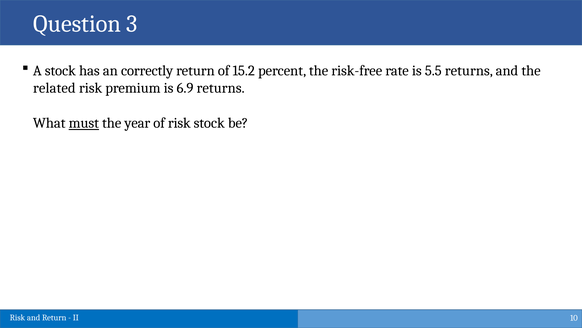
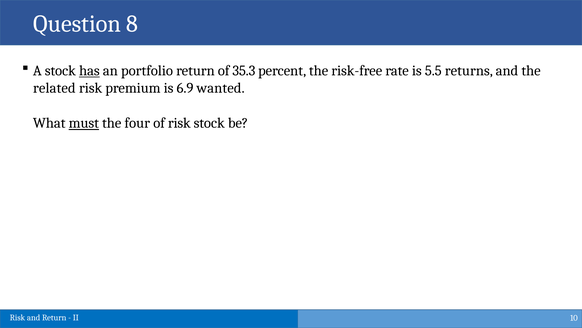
3: 3 -> 8
has underline: none -> present
correctly: correctly -> portfolio
15.2: 15.2 -> 35.3
6.9 returns: returns -> wanted
year: year -> four
